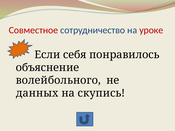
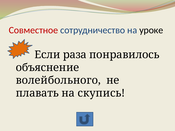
уроке colour: red -> black
себя: себя -> раза
данных: данных -> плавать
